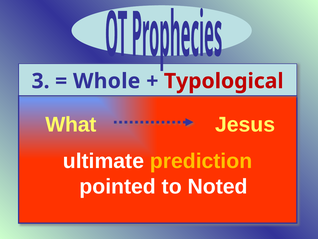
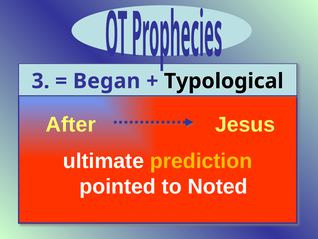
Whole: Whole -> Began
Typological colour: red -> black
What: What -> After
